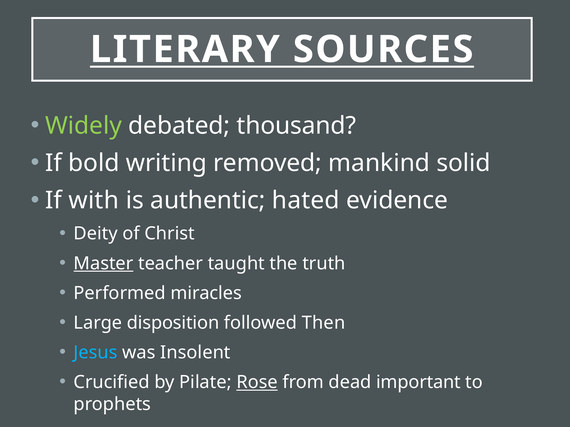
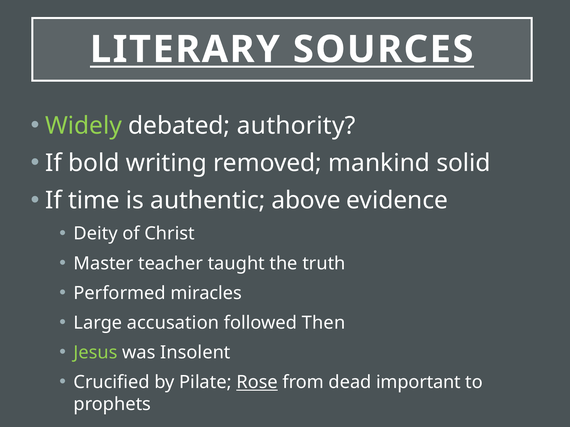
thousand: thousand -> authority
with: with -> time
hated: hated -> above
Master underline: present -> none
disposition: disposition -> accusation
Jesus colour: light blue -> light green
